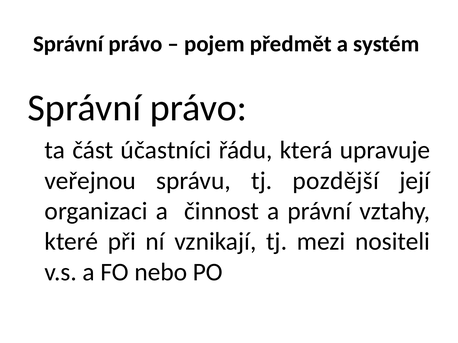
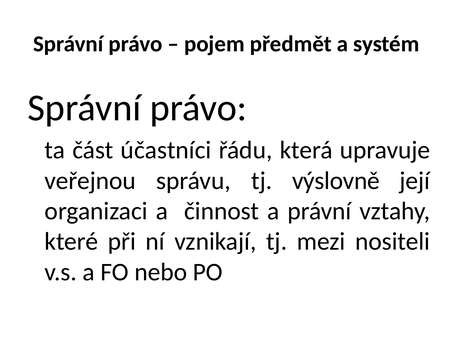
pozdější: pozdější -> výslovně
